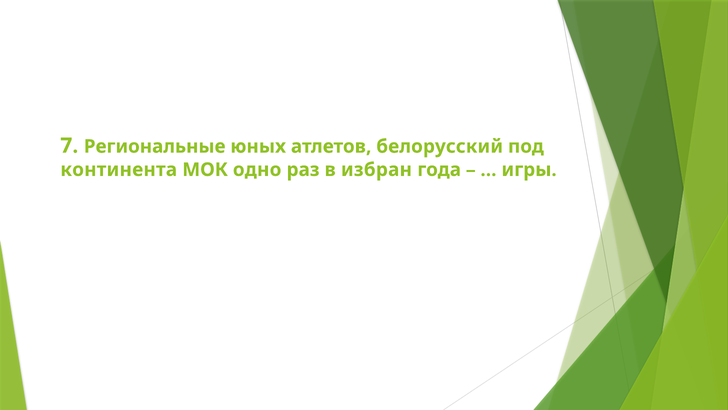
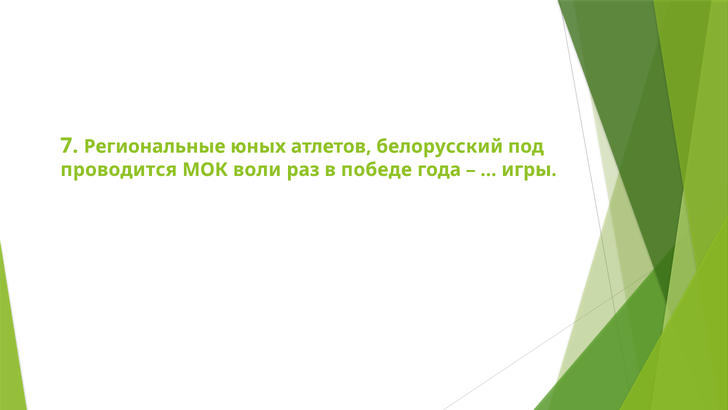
континента: континента -> проводится
одно: одно -> воли
избран: избран -> победе
